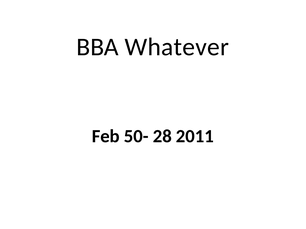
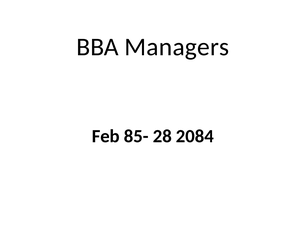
Whatever: Whatever -> Managers
50-: 50- -> 85-
2011: 2011 -> 2084
